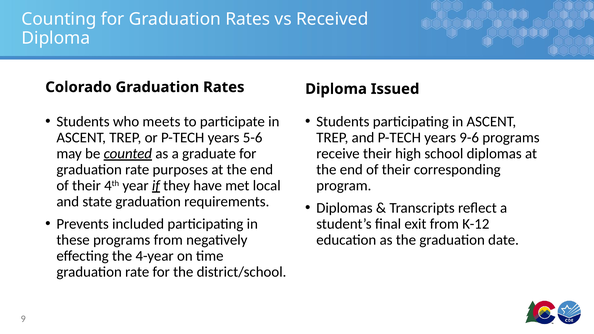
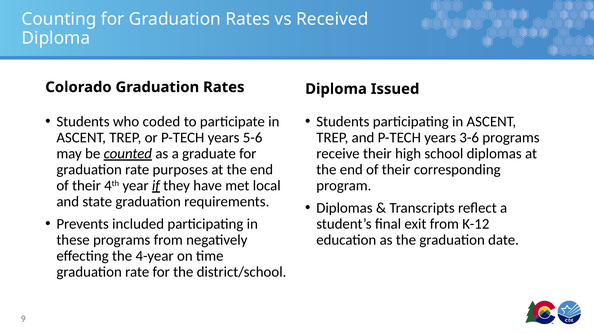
meets: meets -> coded
9-6: 9-6 -> 3-6
